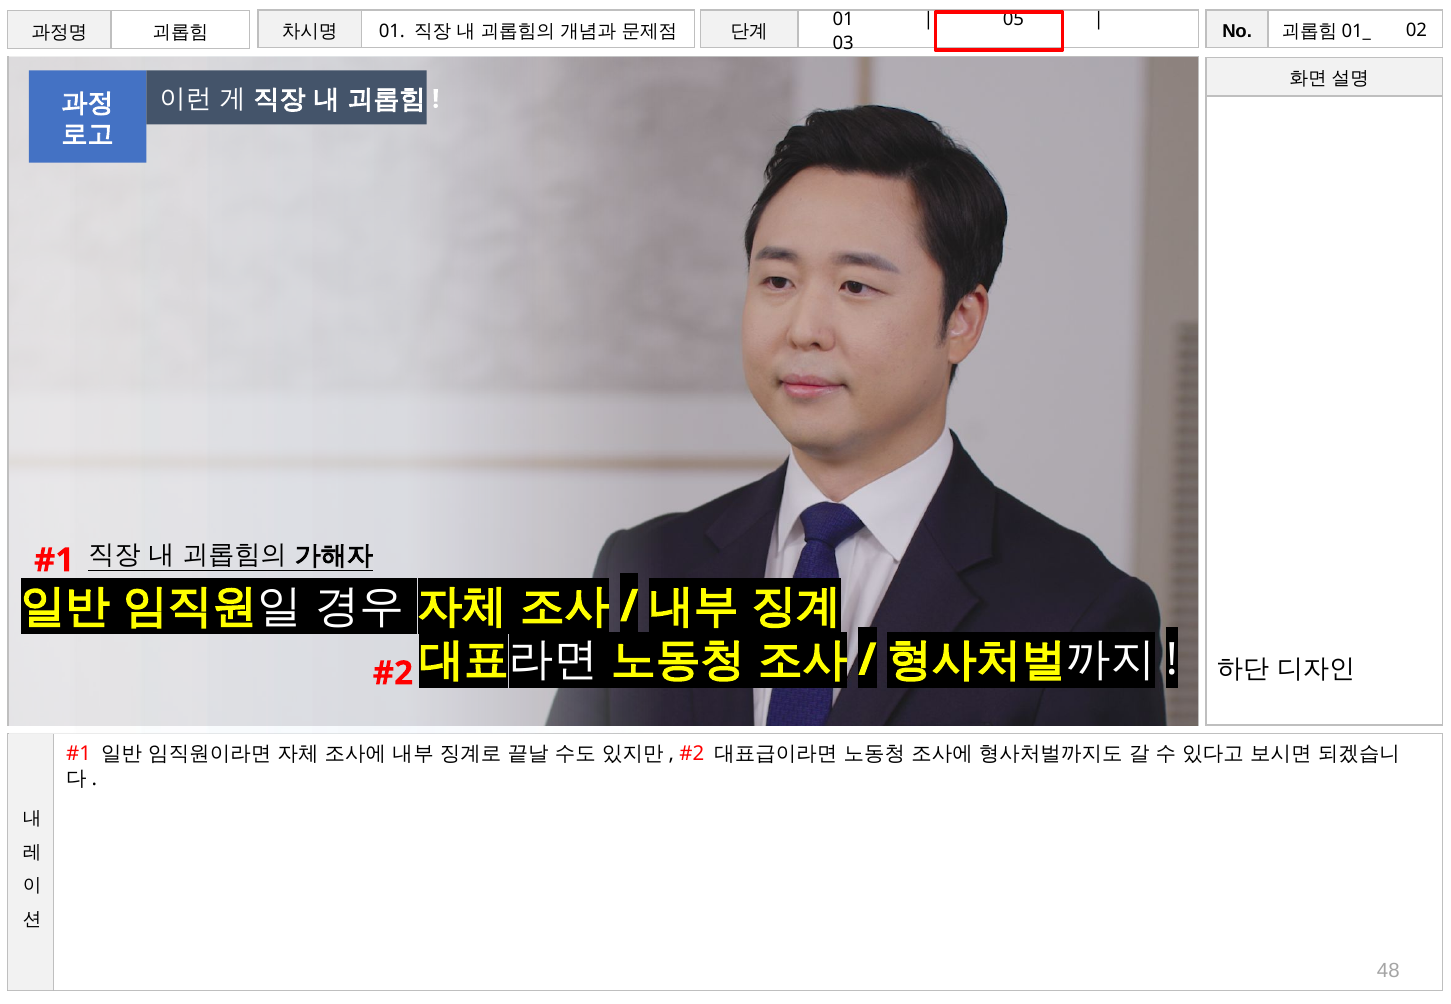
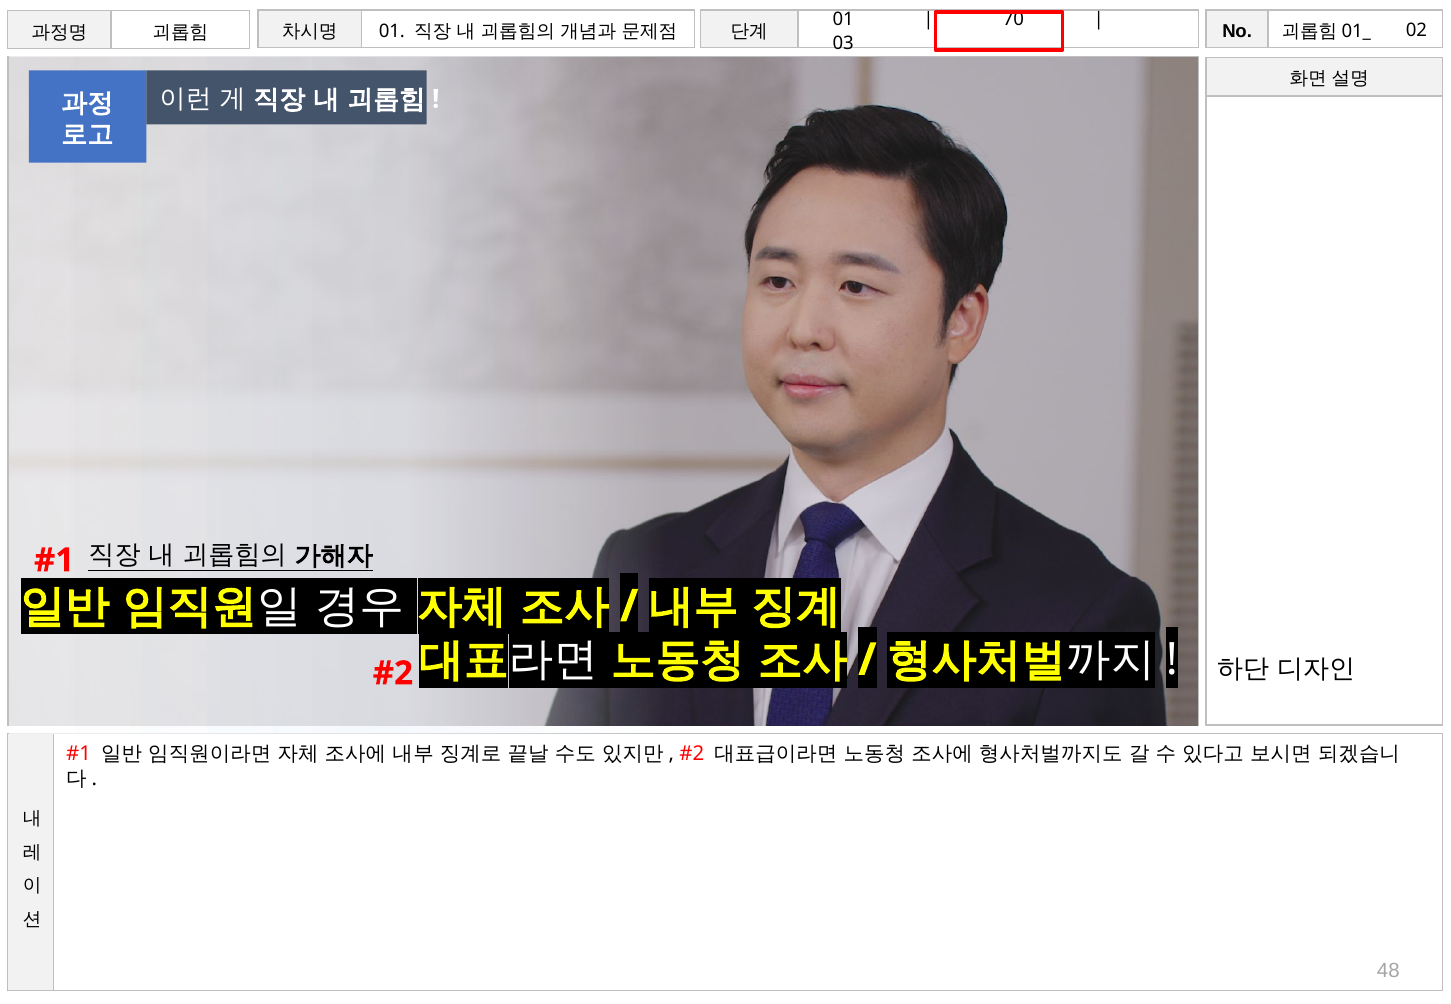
05: 05 -> 70
